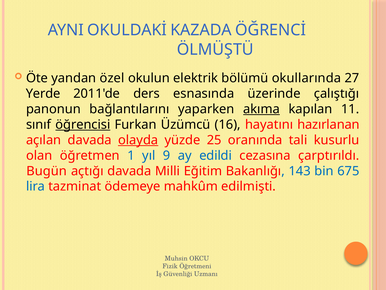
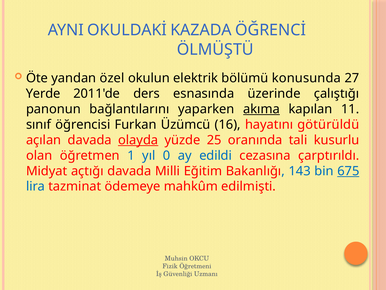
okullarında: okullarında -> konusunda
öğrencisi underline: present -> none
hazırlanan: hazırlanan -> götürüldü
9: 9 -> 0
Bugün: Bugün -> Midyat
675 underline: none -> present
